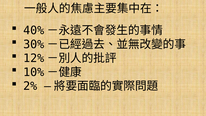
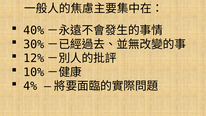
2%: 2% -> 4%
